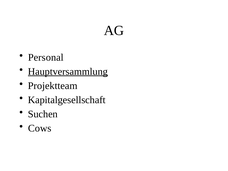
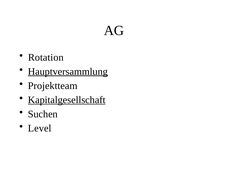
Personal: Personal -> Rotation
Kapitalgesellschaft underline: none -> present
Cows: Cows -> Level
